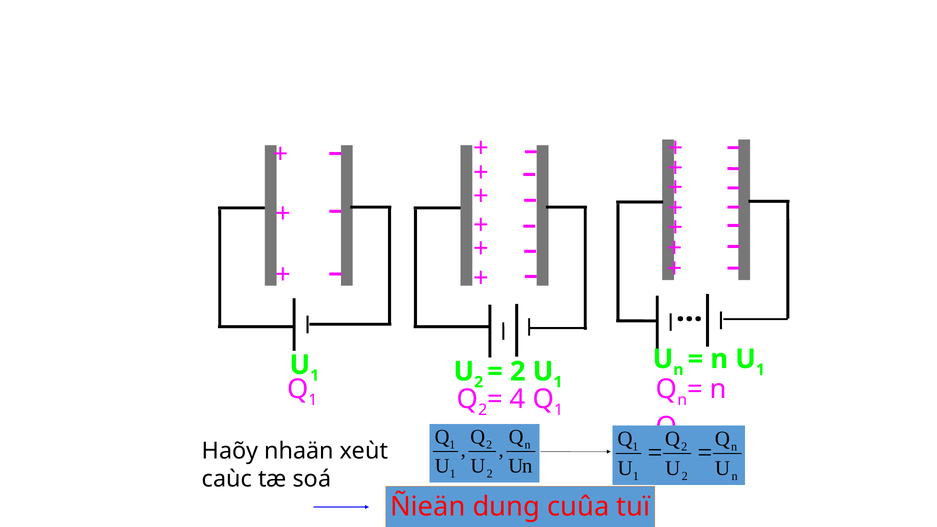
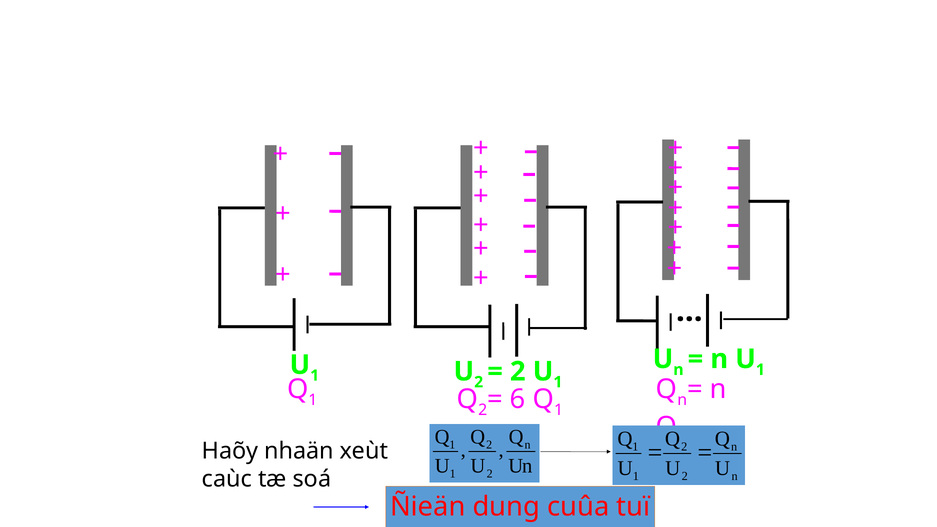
4: 4 -> 6
